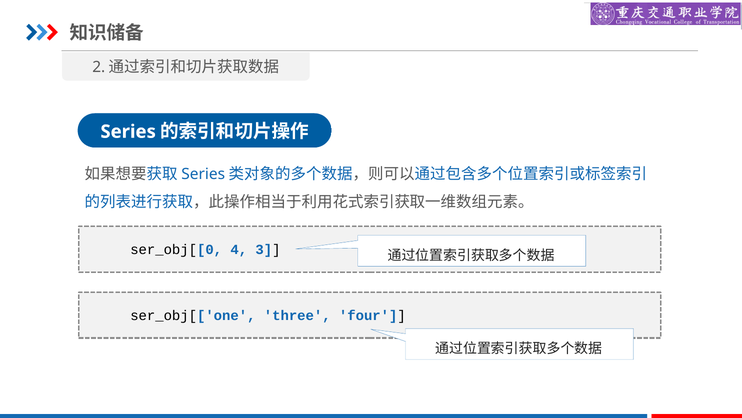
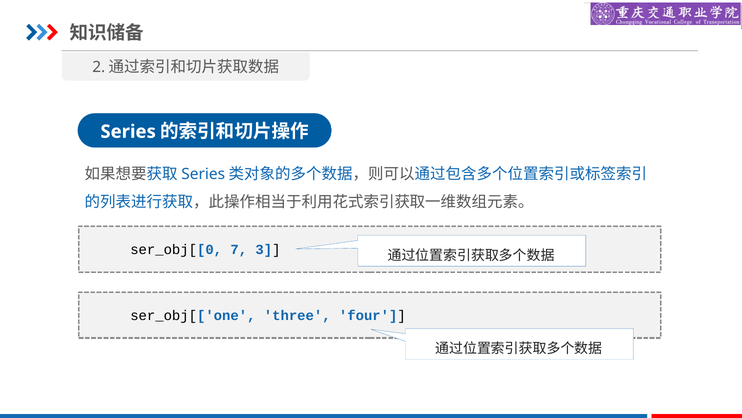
4: 4 -> 7
